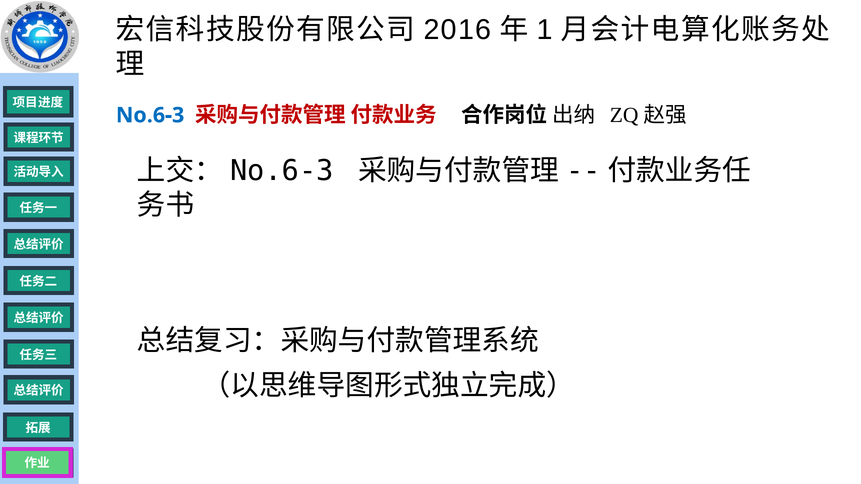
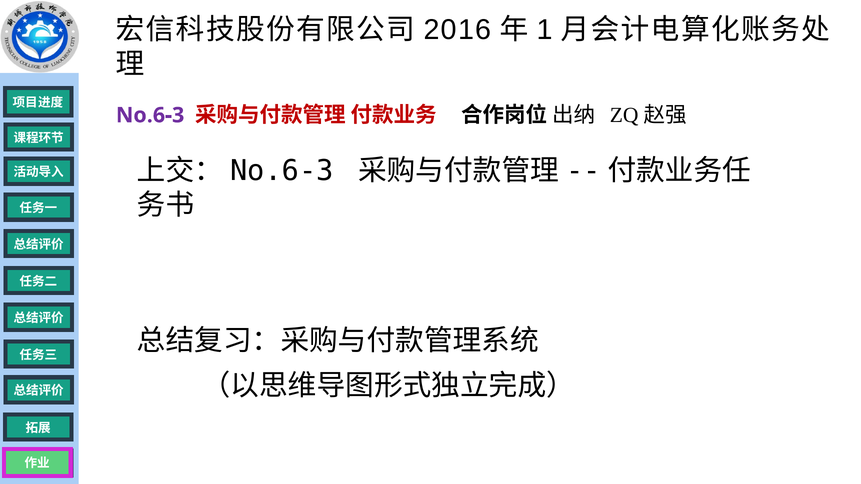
No.6-3 colour: blue -> purple
